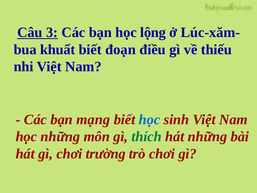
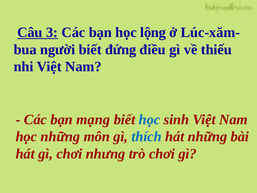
khuất: khuất -> người
đoạn: đoạn -> đứng
thích colour: green -> blue
trường: trường -> nhưng
